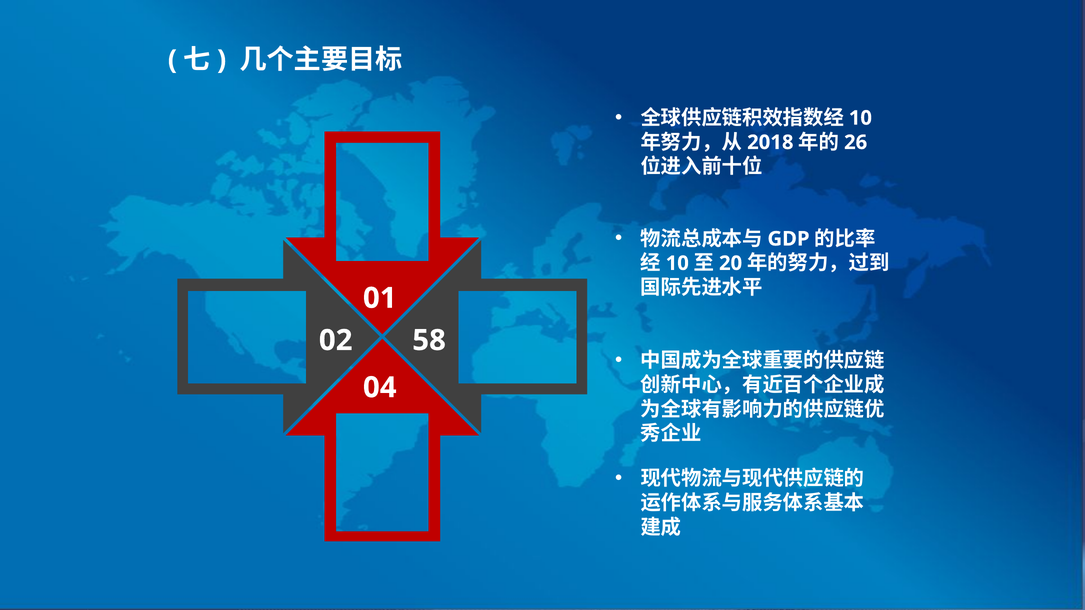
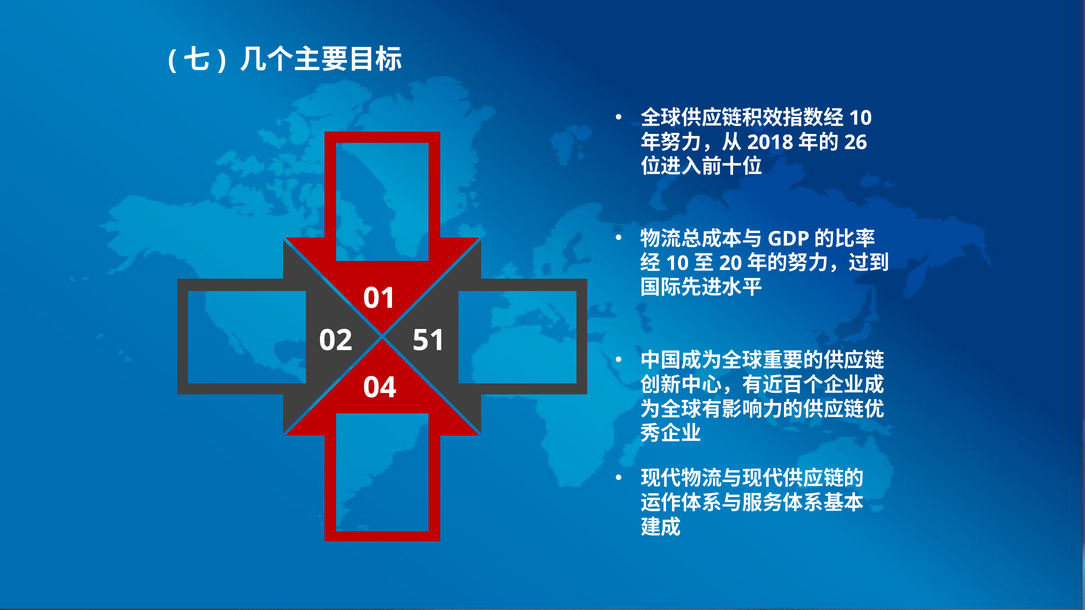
58: 58 -> 51
